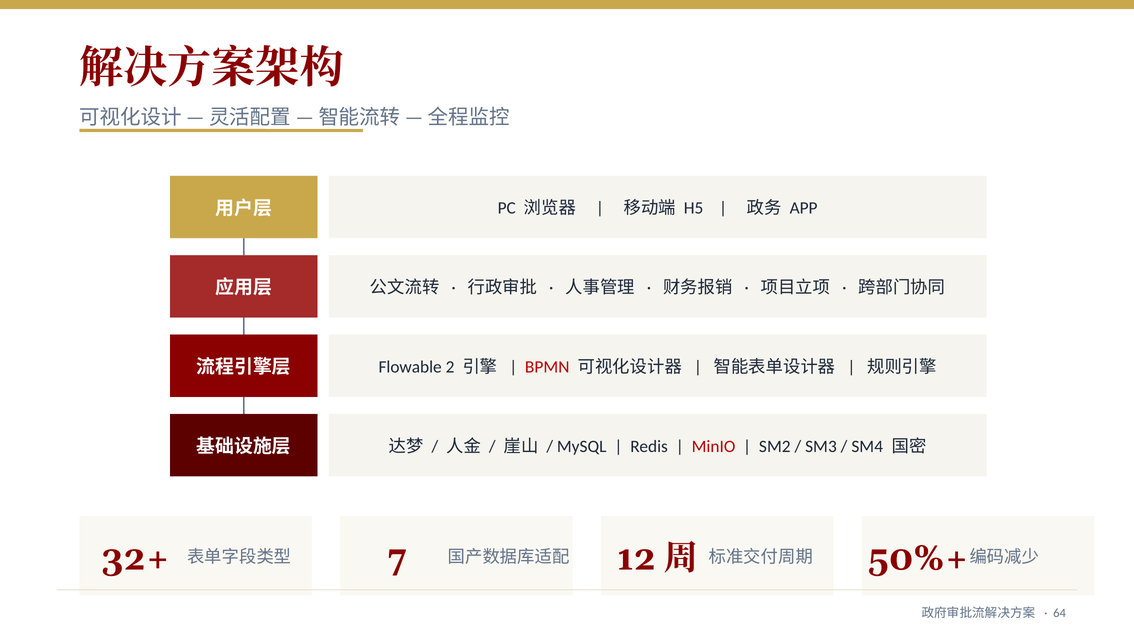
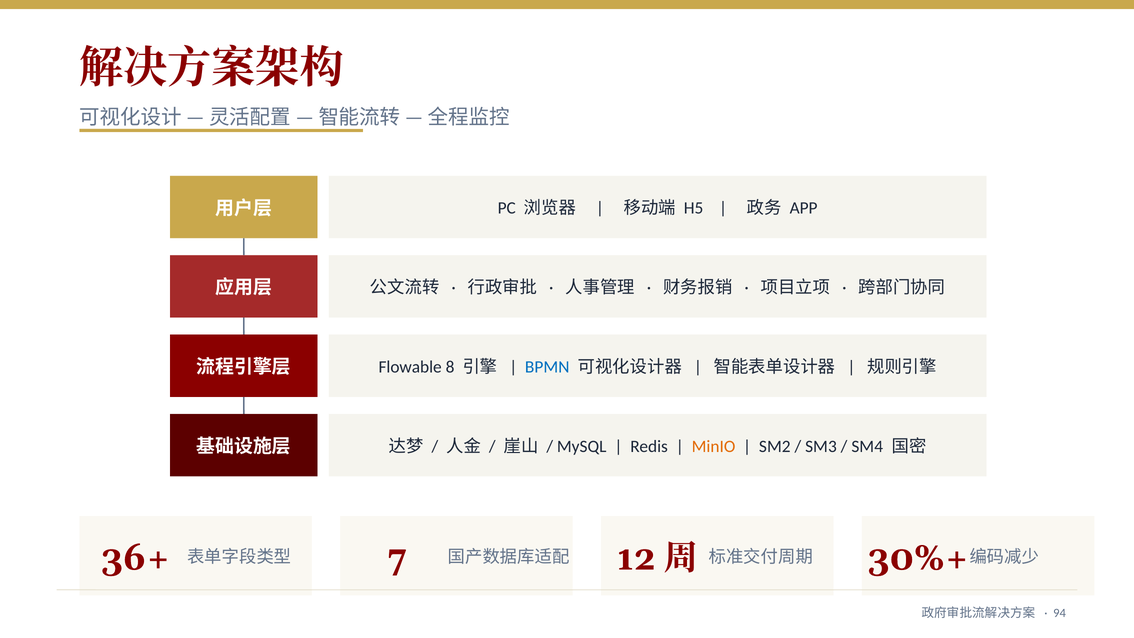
2: 2 -> 8
BPMN colour: red -> blue
MinIO colour: red -> orange
32+: 32+ -> 36+
50%+: 50%+ -> 30%+
64: 64 -> 94
